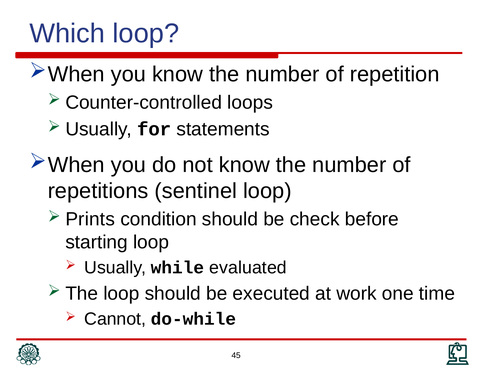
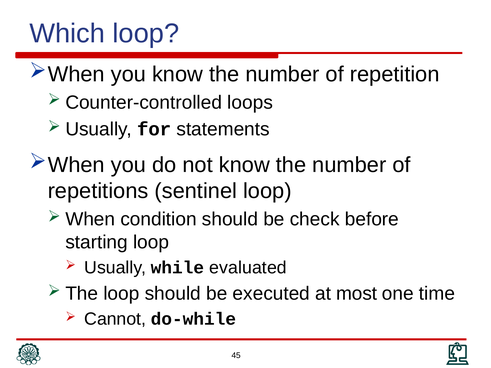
Prints: Prints -> When
work: work -> most
